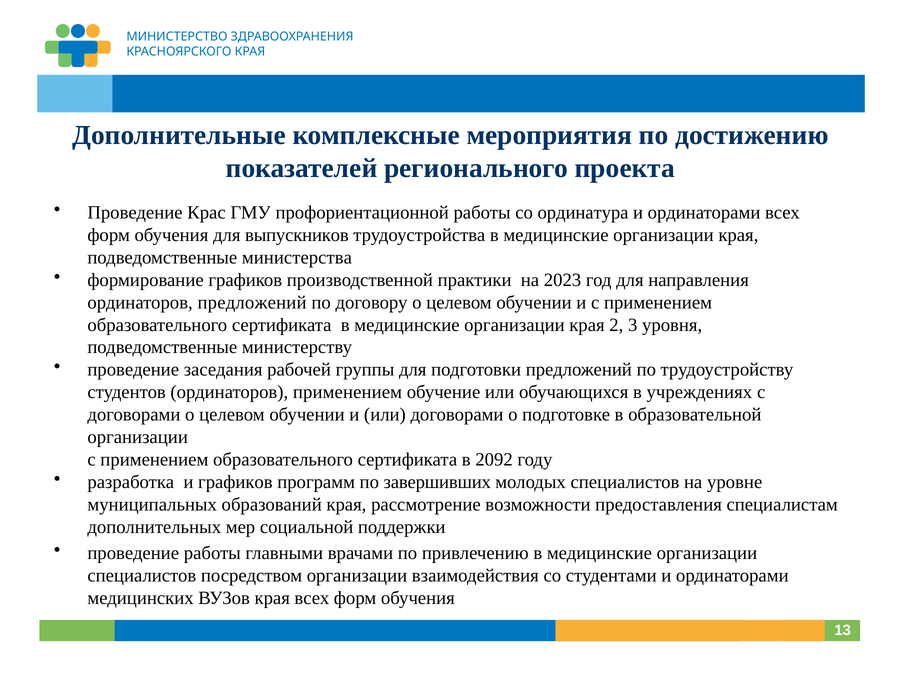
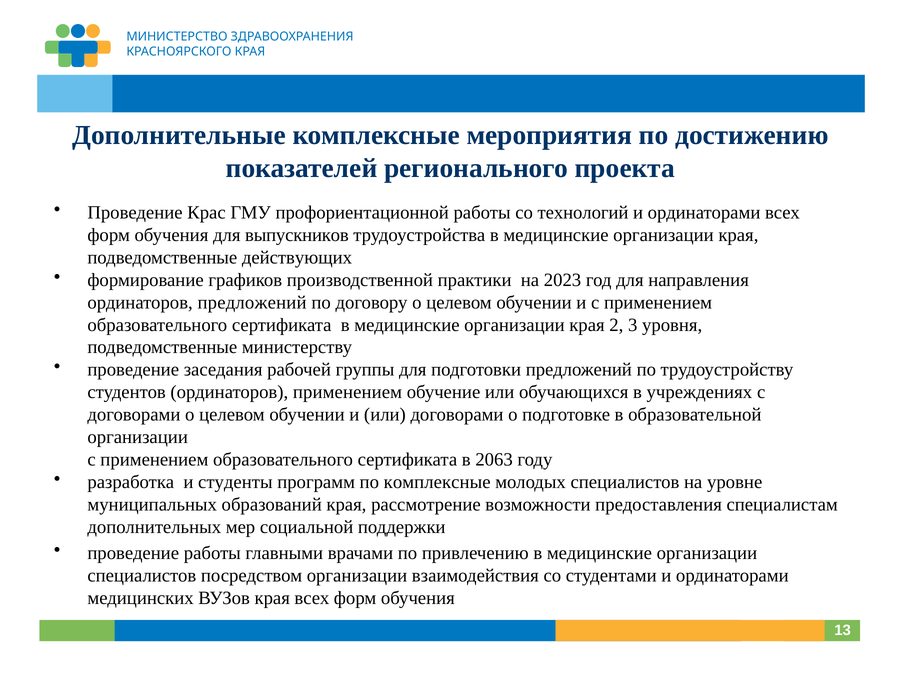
ординатура: ординатура -> технологий
министерства: министерства -> действующих
2092: 2092 -> 2063
и графиков: графиков -> студенты
по завершивших: завершивших -> комплексные
